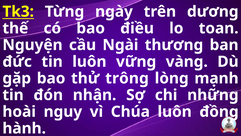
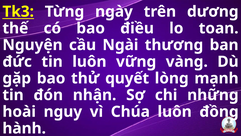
trông: trông -> quyết
